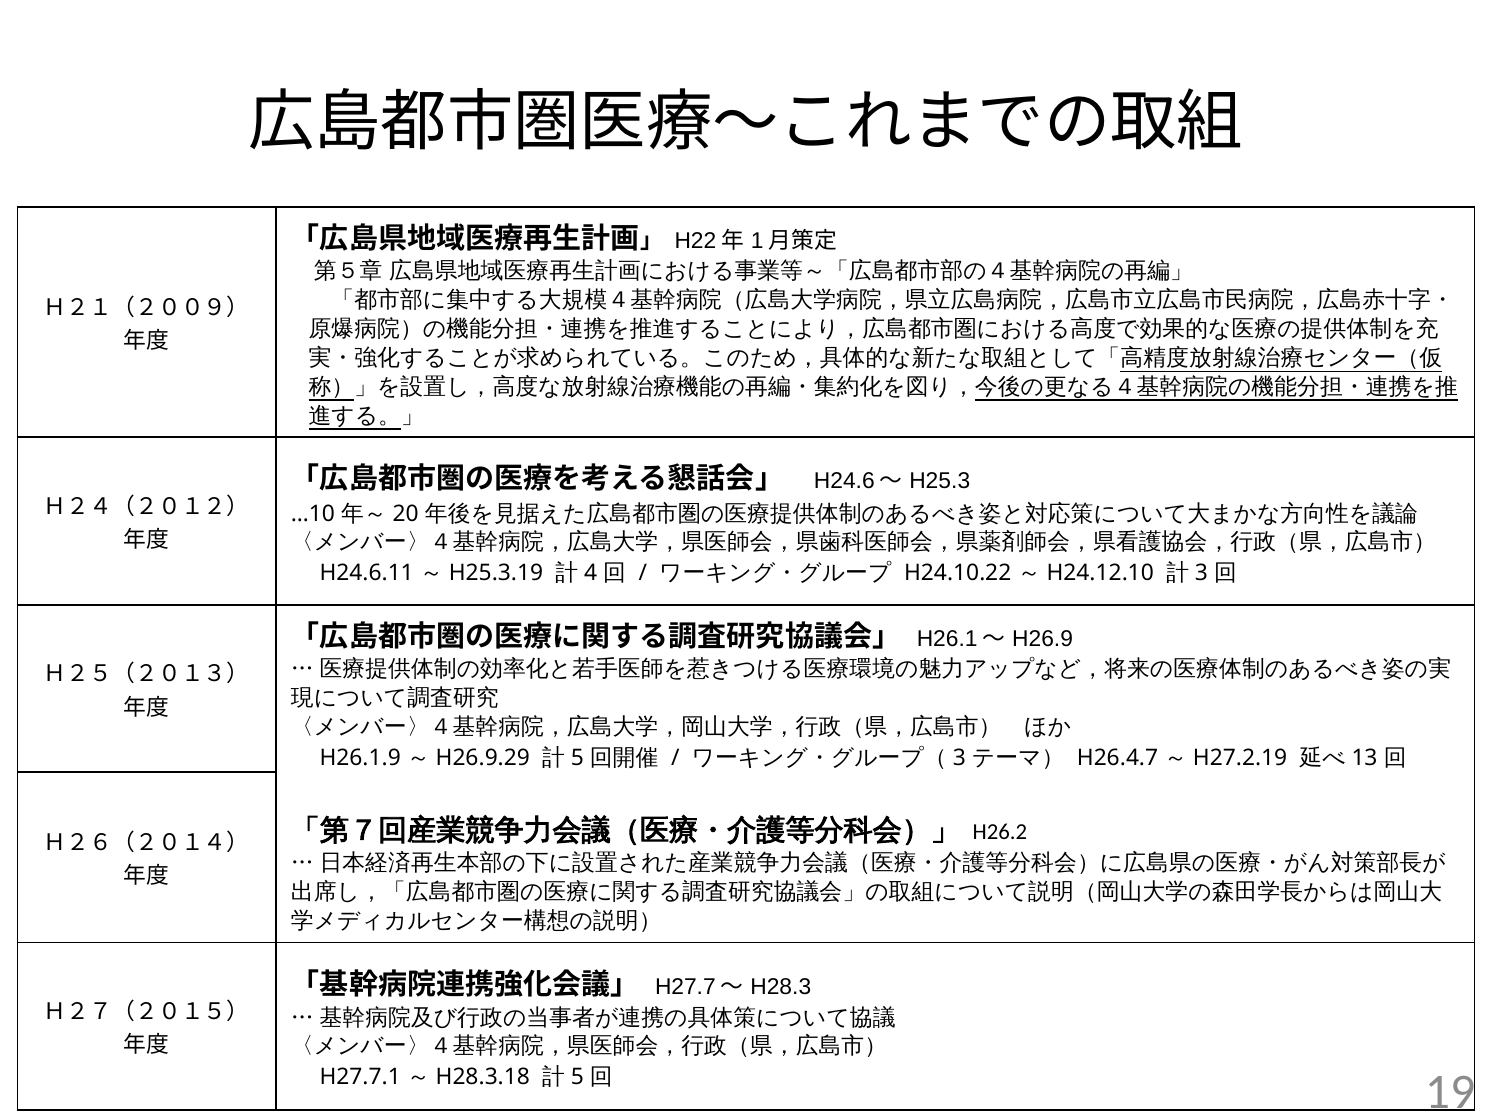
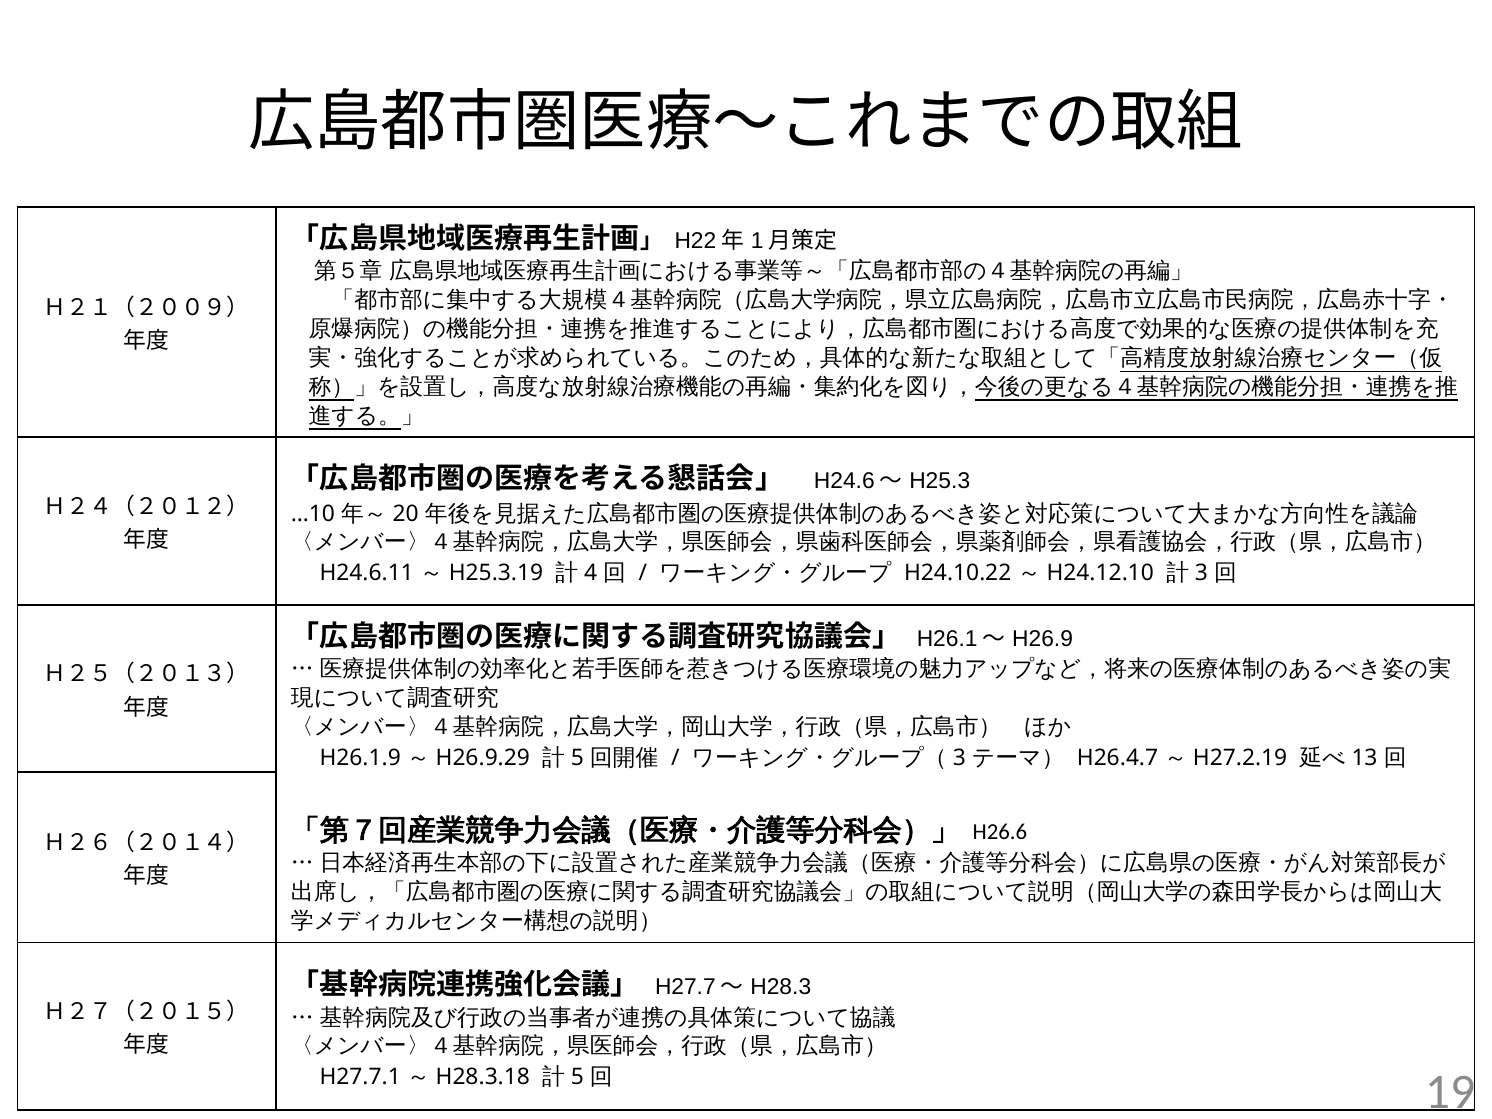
H26.2: H26.2 -> H26.6
